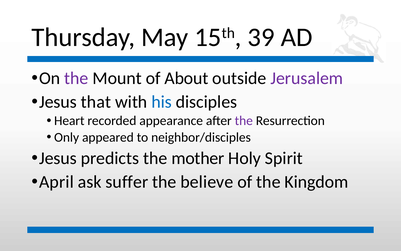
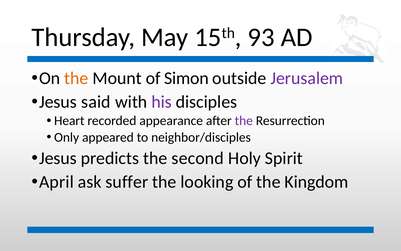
39: 39 -> 93
the at (76, 78) colour: purple -> orange
About: About -> Simon
that: that -> said
his colour: blue -> purple
mother: mother -> second
believe: believe -> looking
